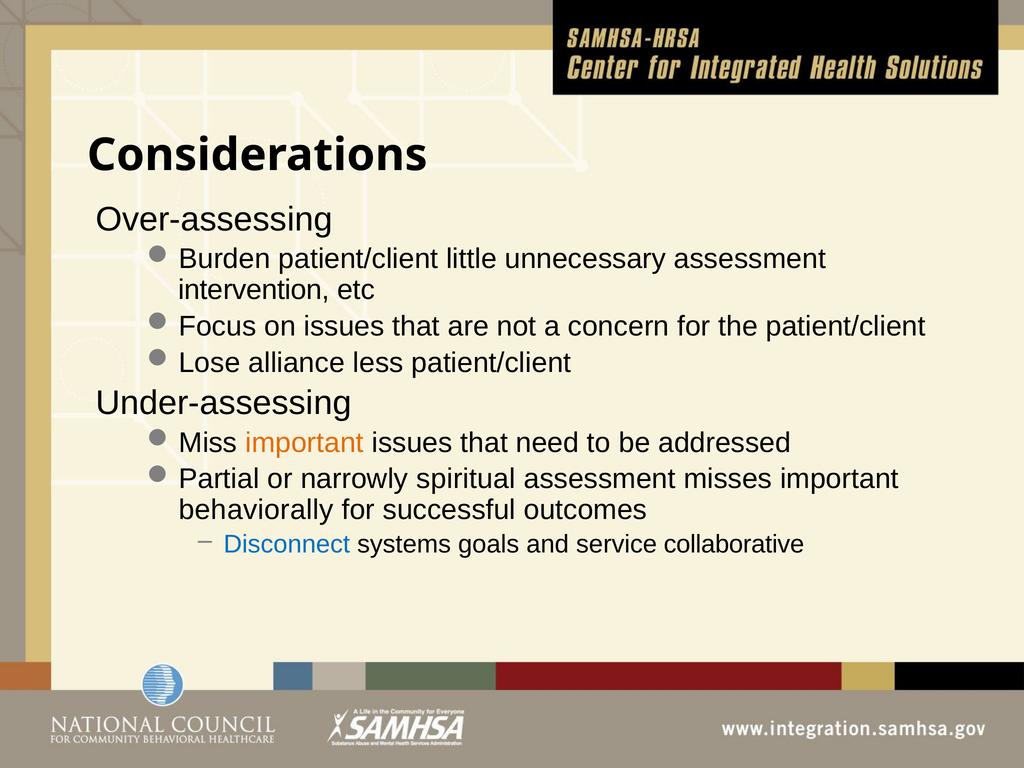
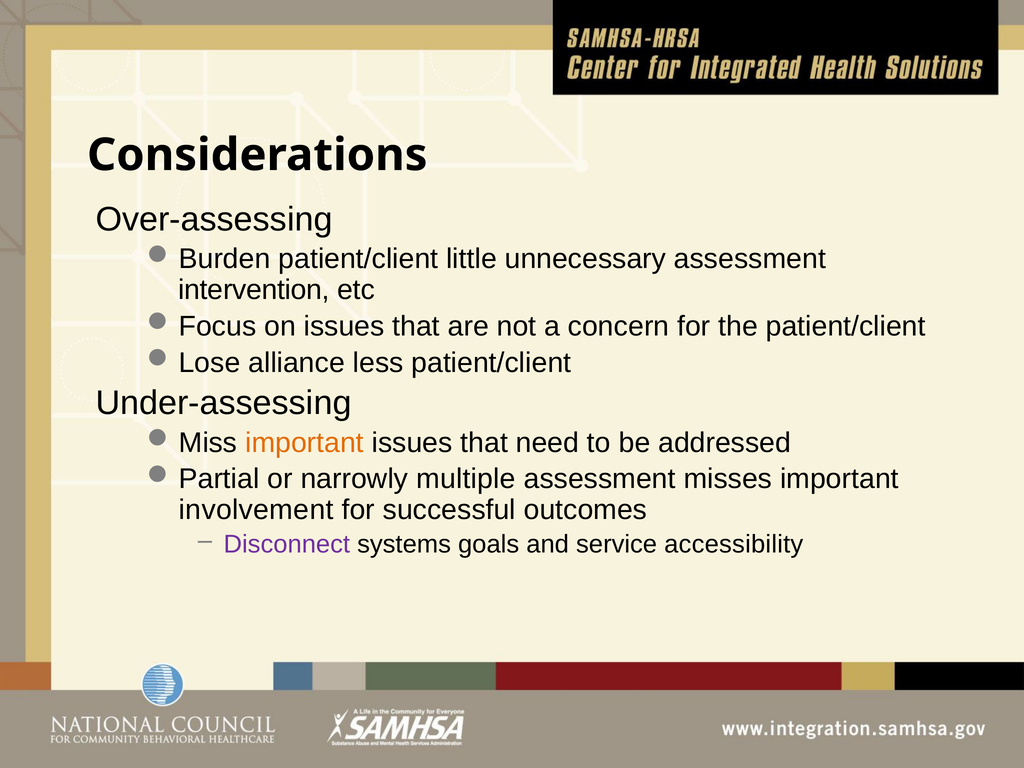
spiritual: spiritual -> multiple
behaviorally: behaviorally -> involvement
Disconnect colour: blue -> purple
collaborative: collaborative -> accessibility
